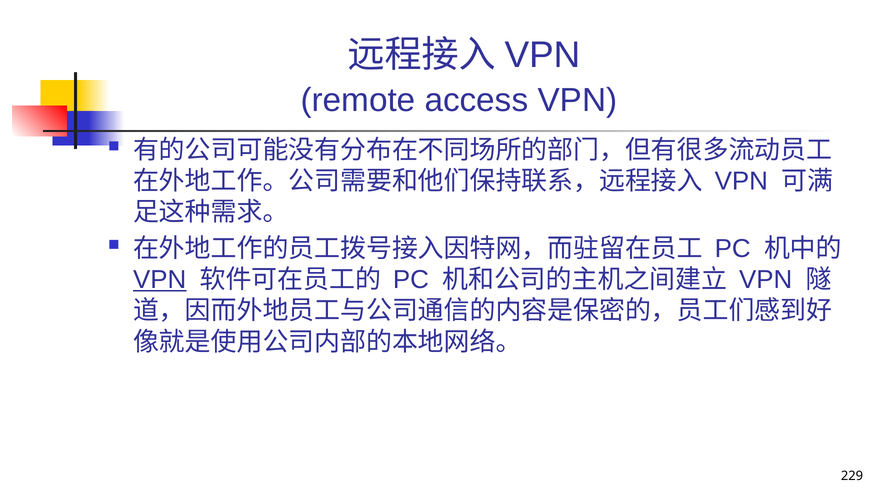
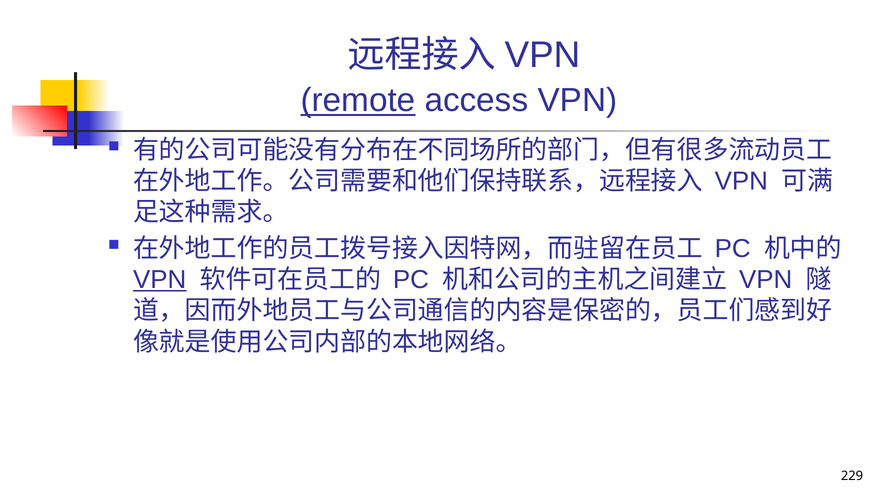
remote underline: none -> present
